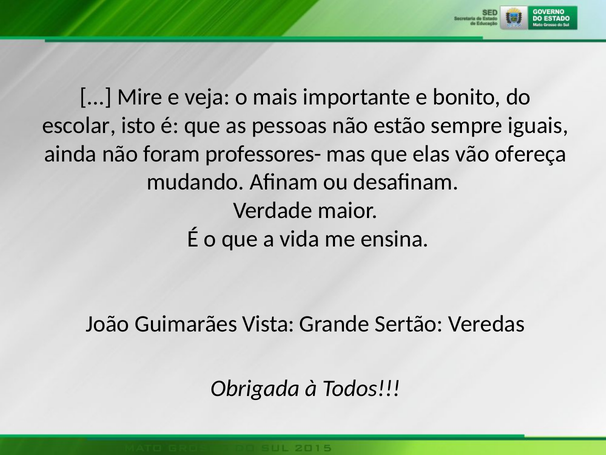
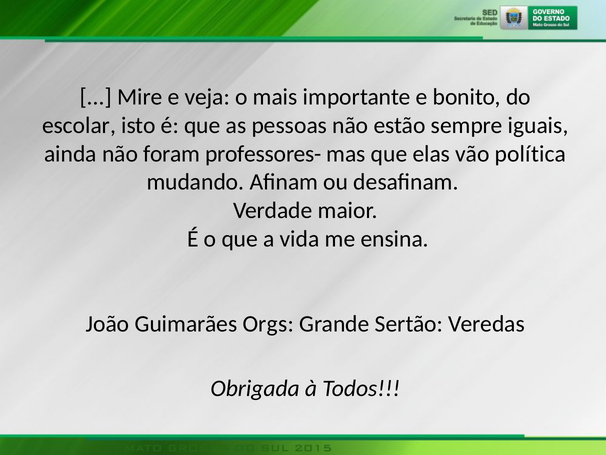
ofereça: ofereça -> política
Vista: Vista -> Orgs
